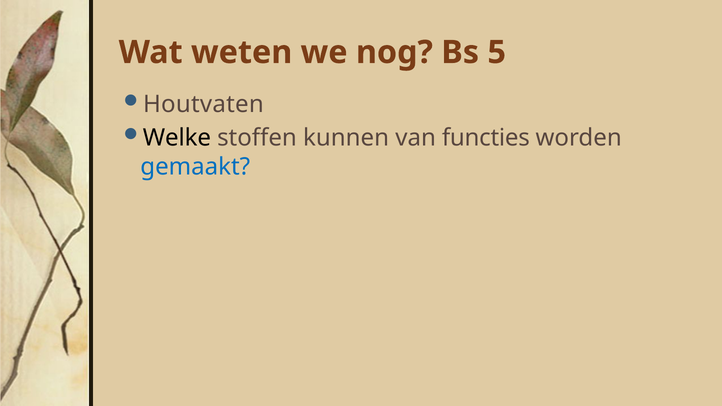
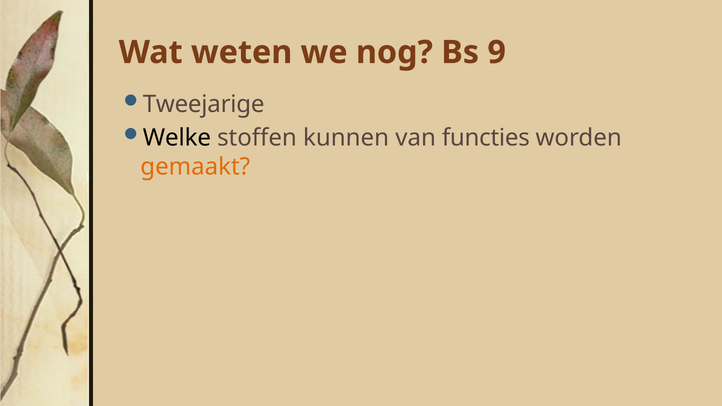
5: 5 -> 9
Houtvaten: Houtvaten -> Tweejarige
gemaakt colour: blue -> orange
